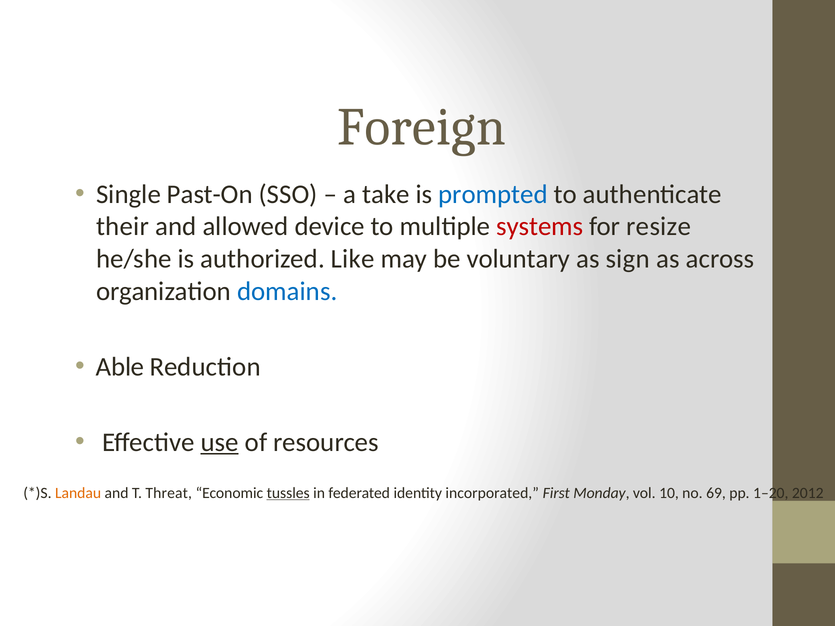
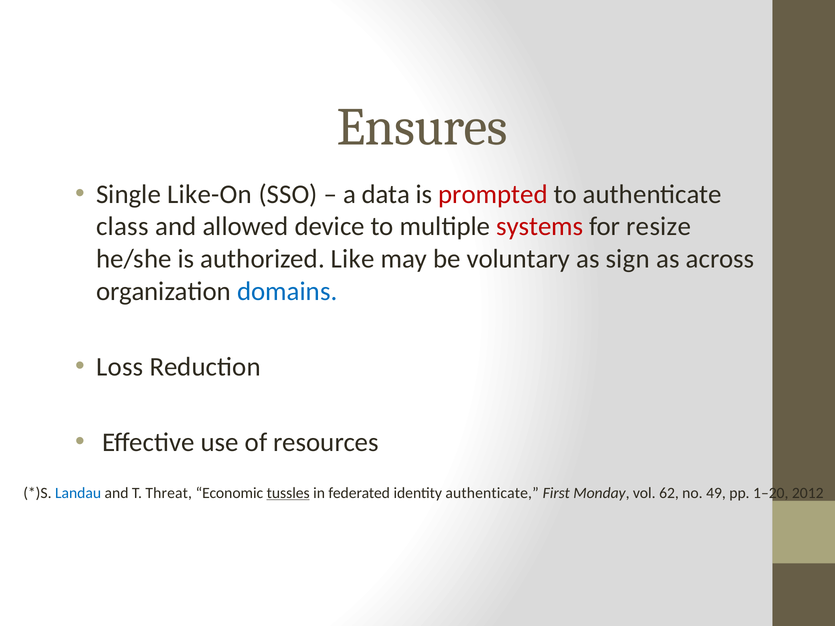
Foreign: Foreign -> Ensures
Past-On: Past-On -> Like-On
take: take -> data
prompted colour: blue -> red
their: their -> class
Able: Able -> Loss
use underline: present -> none
Landau colour: orange -> blue
identity incorporated: incorporated -> authenticate
10: 10 -> 62
69: 69 -> 49
